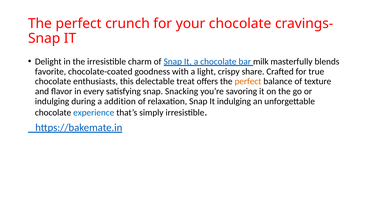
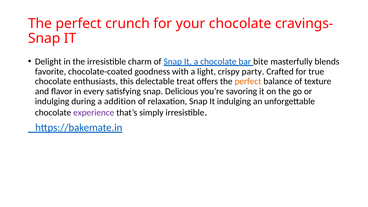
milk: milk -> bite
share: share -> party
Snacking: Snacking -> Delicious
experience colour: blue -> purple
